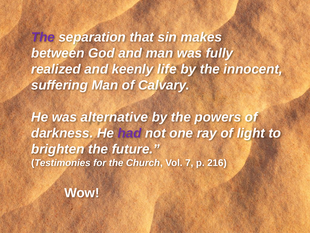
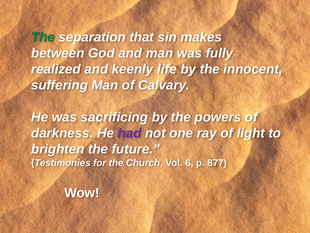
The at (43, 37) colour: purple -> green
alternative: alternative -> sacrificing
7: 7 -> 6
216: 216 -> 877
